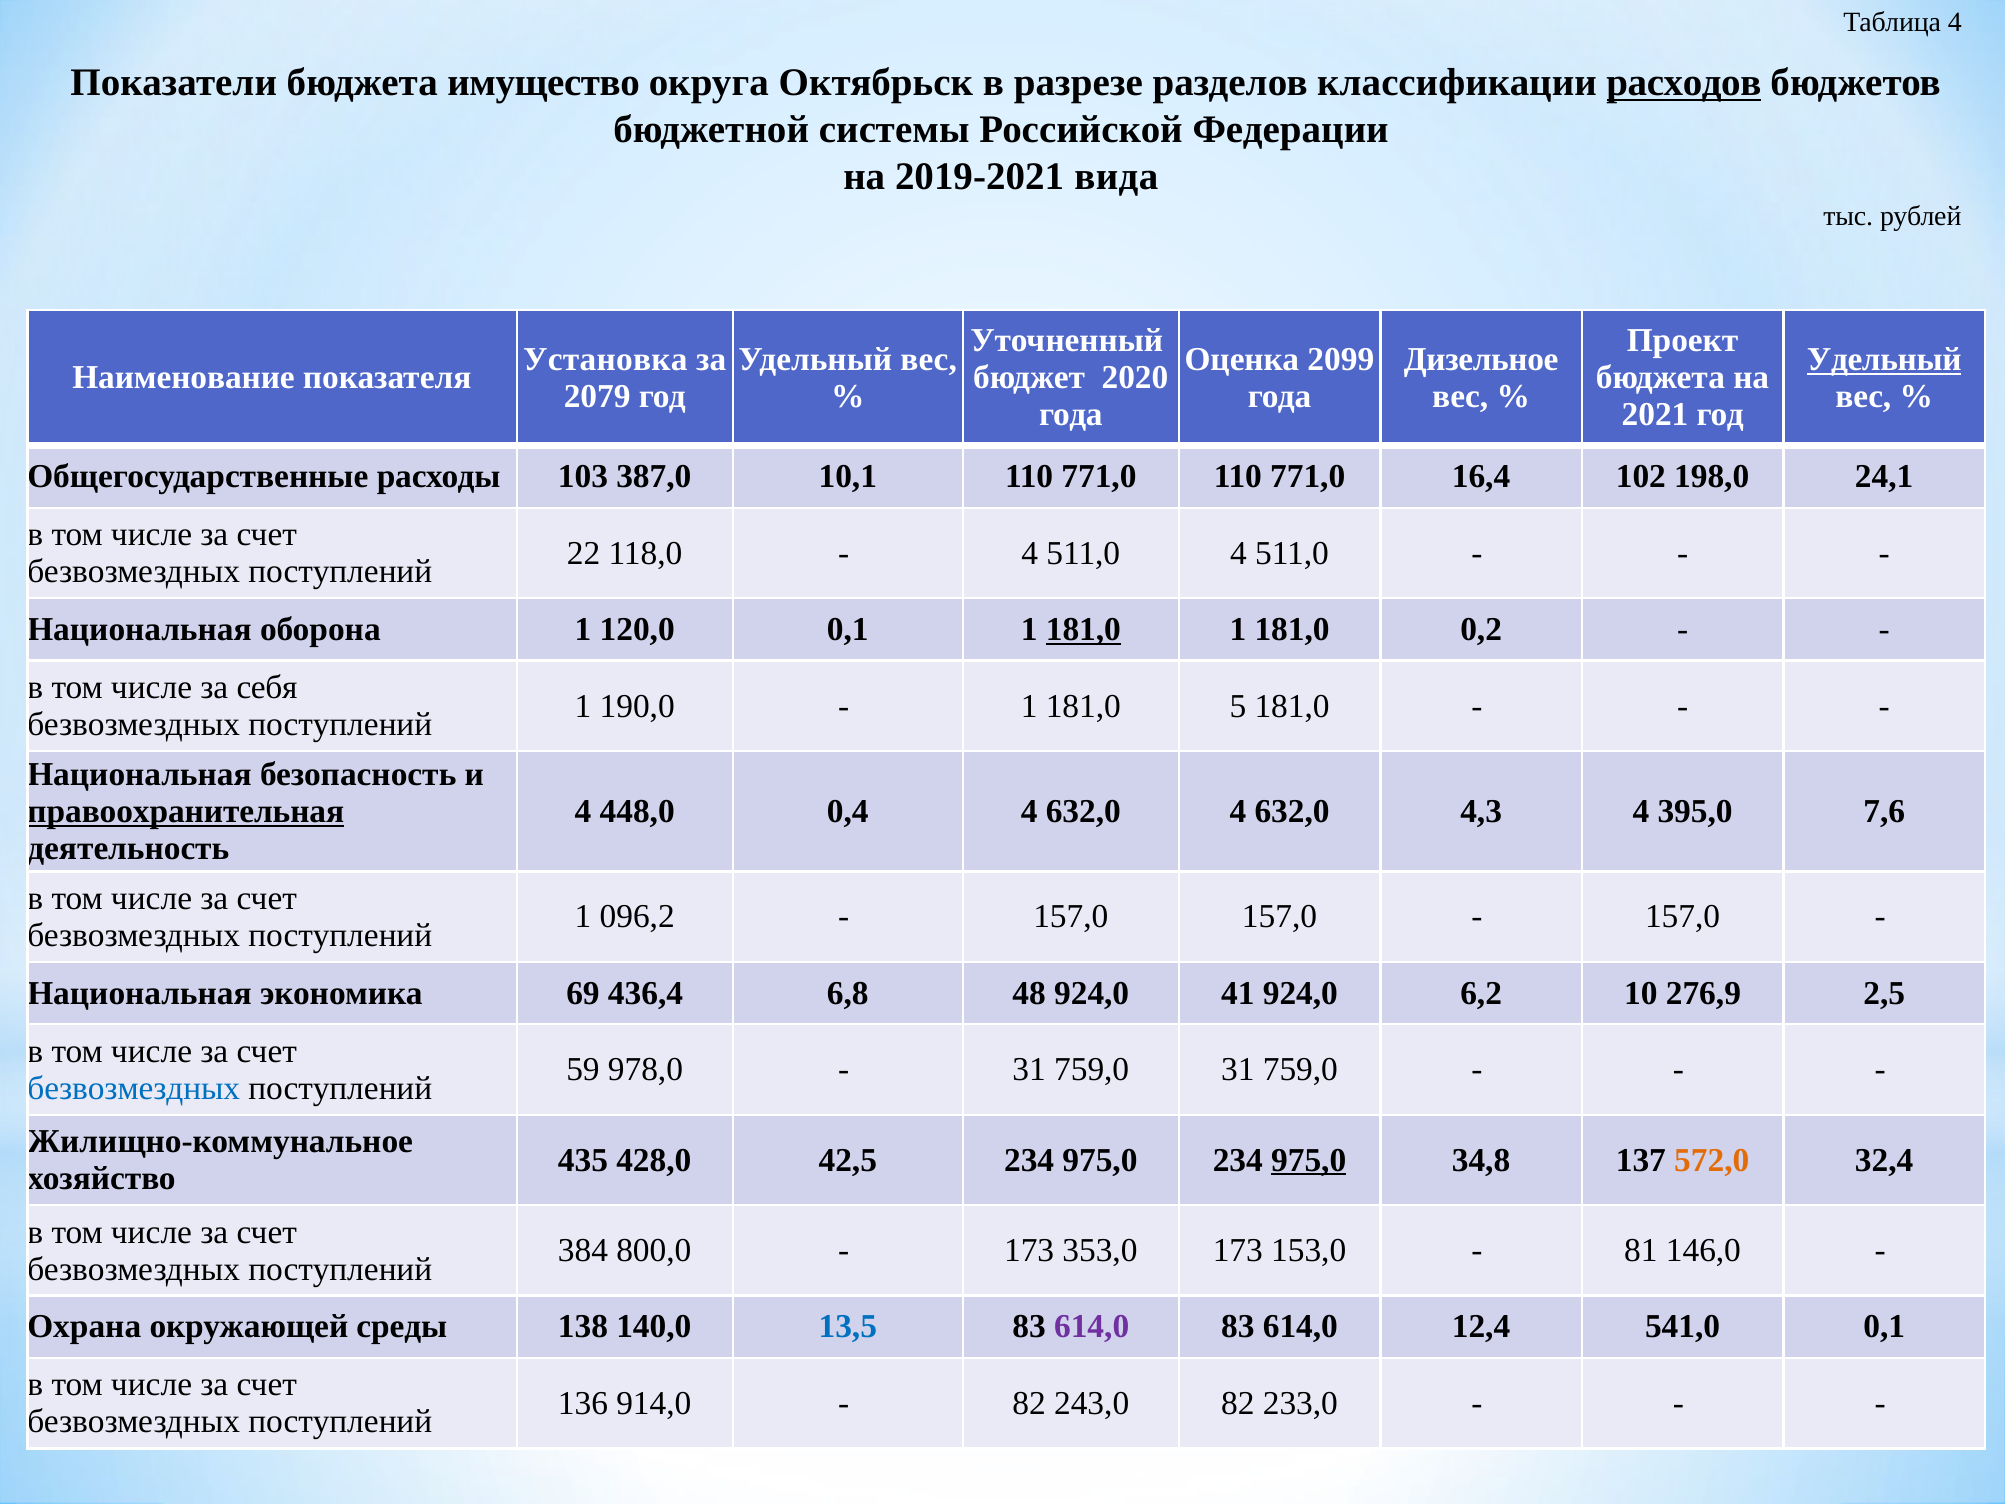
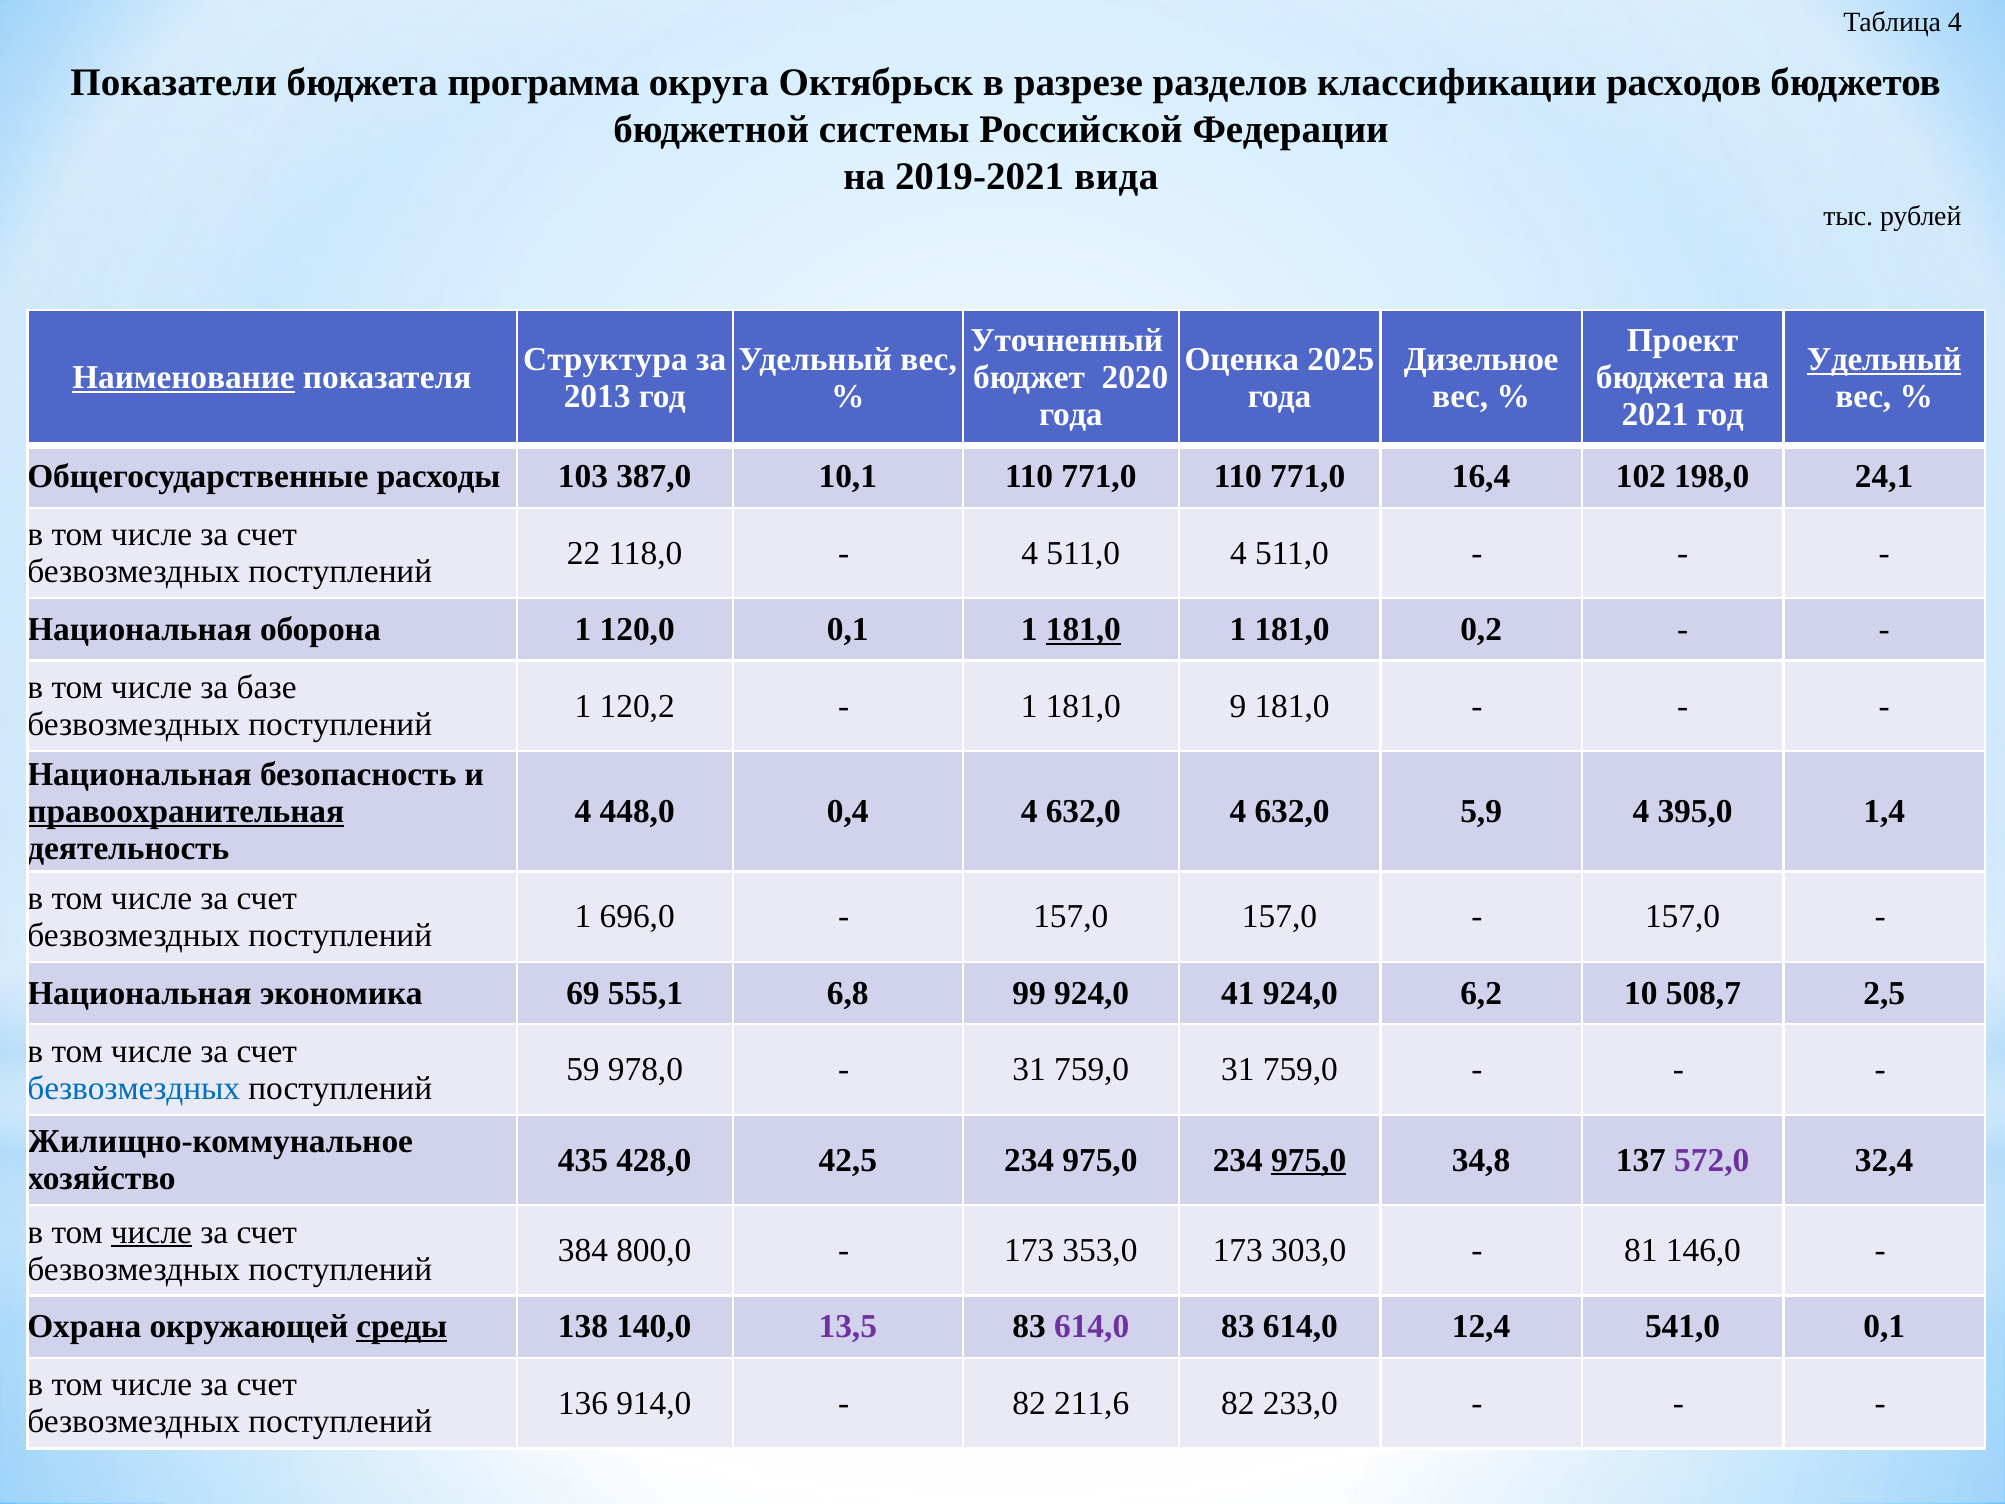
имущество: имущество -> программа
расходов underline: present -> none
Установка: Установка -> Структура
2099: 2099 -> 2025
Наименование underline: none -> present
2079: 2079 -> 2013
себя: себя -> базе
190,0: 190,0 -> 120,2
5: 5 -> 9
4,3: 4,3 -> 5,9
7,6: 7,6 -> 1,4
096,2: 096,2 -> 696,0
436,4: 436,4 -> 555,1
48: 48 -> 99
276,9: 276,9 -> 508,7
572,0 colour: orange -> purple
числе at (151, 1232) underline: none -> present
153,0: 153,0 -> 303,0
среды underline: none -> present
13,5 colour: blue -> purple
243,0: 243,0 -> 211,6
